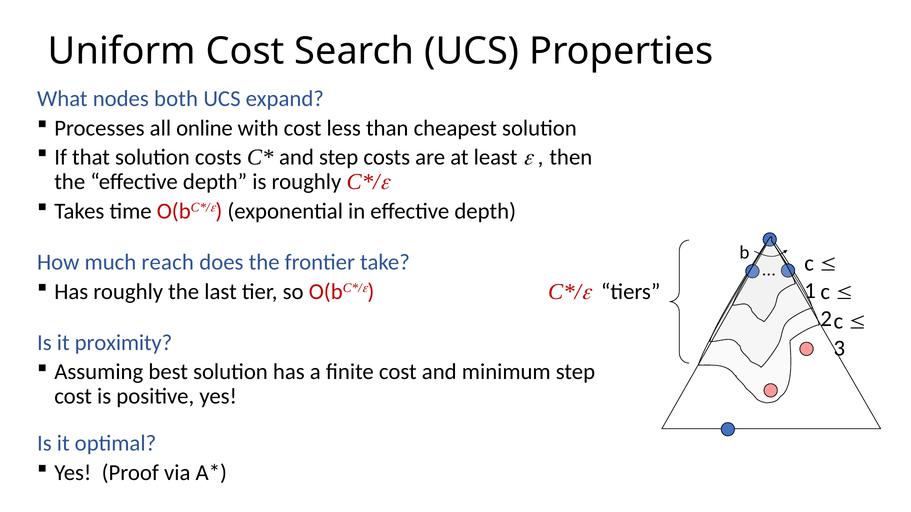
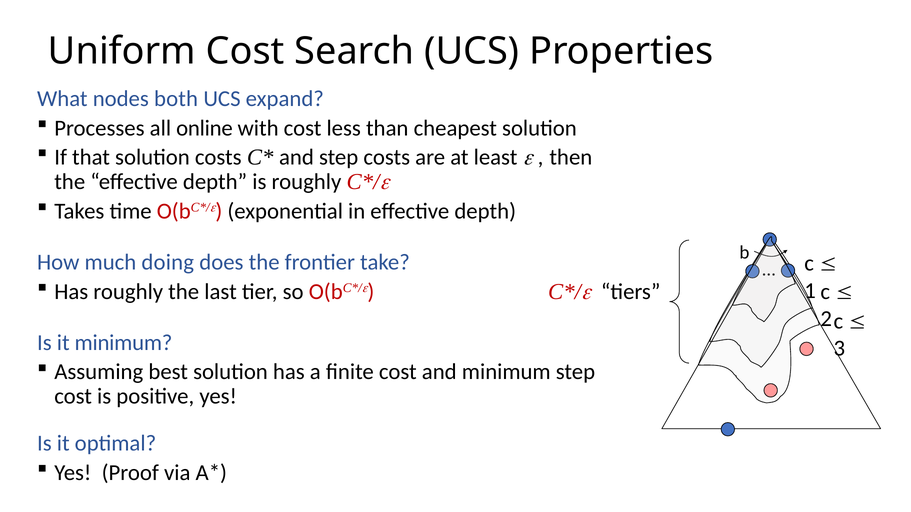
reach: reach -> doing
it proximity: proximity -> minimum
